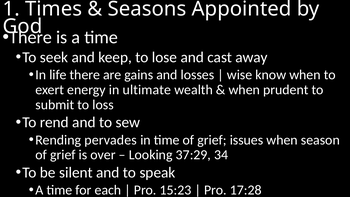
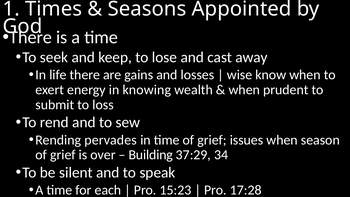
ultimate: ultimate -> knowing
Looking: Looking -> Building
